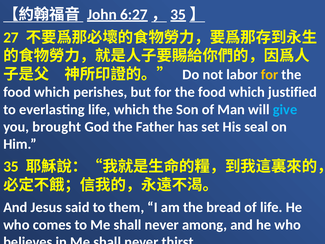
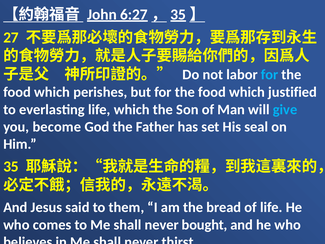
for at (270, 75) colour: yellow -> light blue
brought: brought -> become
among: among -> bought
